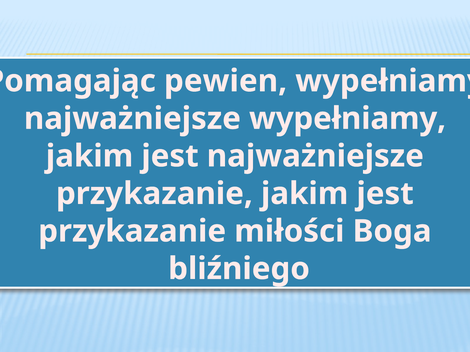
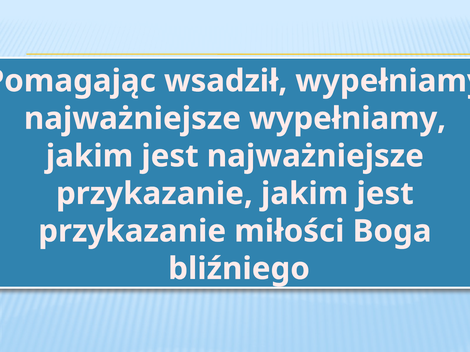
pewien: pewien -> wsadził
